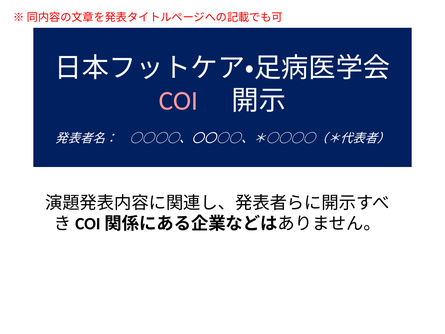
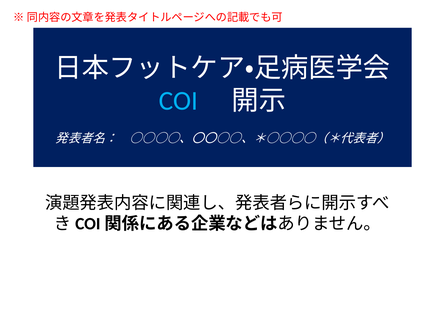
COI colour: pink -> light blue
